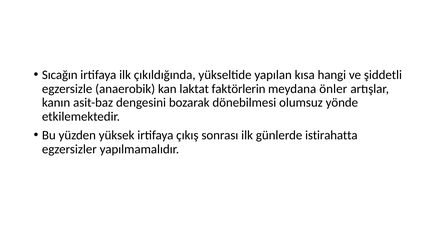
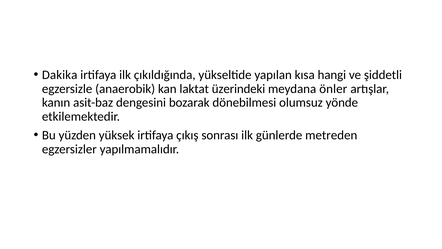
Sıcağın: Sıcağın -> Dakika
faktörlerin: faktörlerin -> üzerindeki
istirahatta: istirahatta -> metreden
